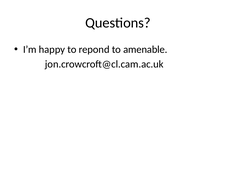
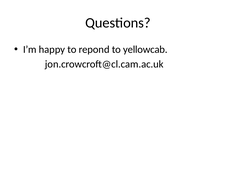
amenable: amenable -> yellowcab
